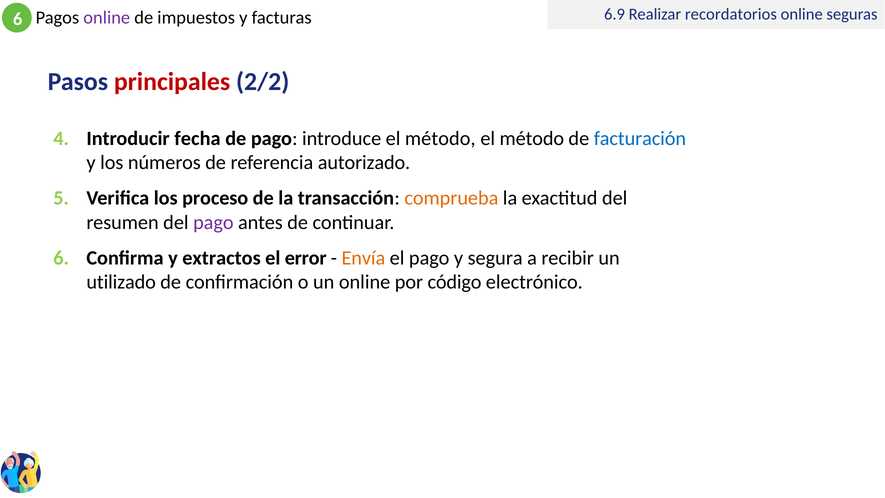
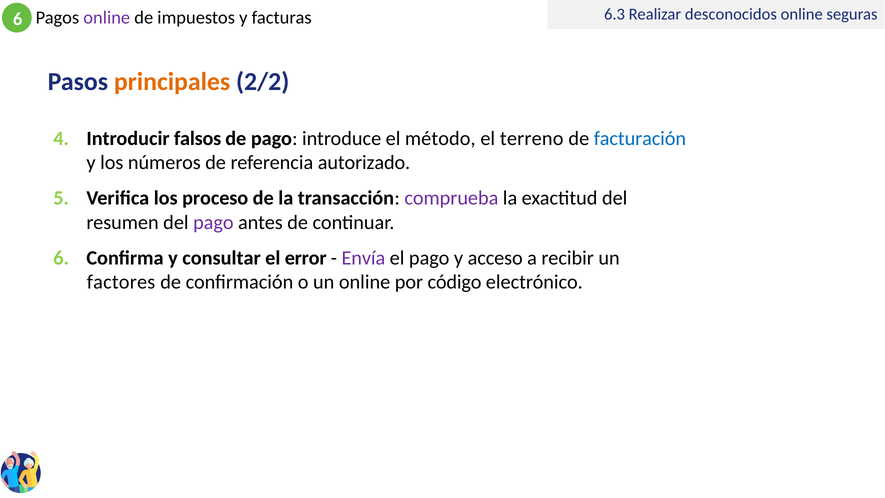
6.9: 6.9 -> 6.3
recordatorios: recordatorios -> desconocidos
principales colour: red -> orange
fecha: fecha -> falsos
método at (532, 138): método -> terreno
comprueba colour: orange -> purple
extractos: extractos -> consultar
Envía colour: orange -> purple
segura: segura -> acceso
utilizado: utilizado -> factores
